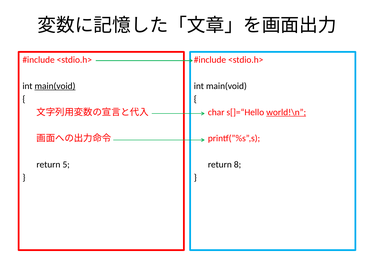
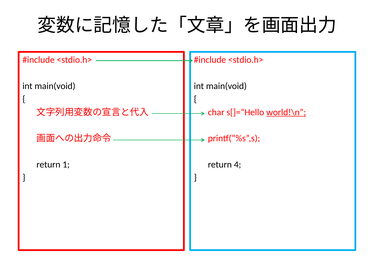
main(void at (55, 86) underline: present -> none
5: 5 -> 1
8: 8 -> 4
